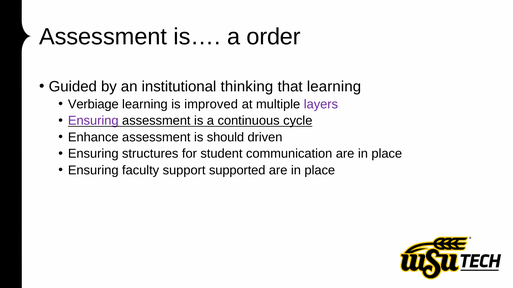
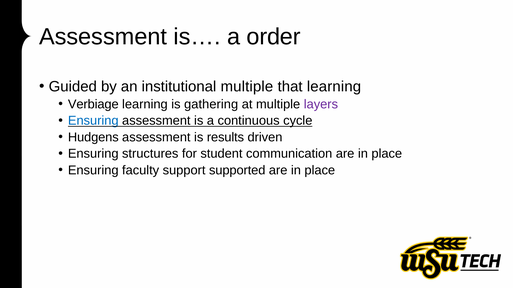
institutional thinking: thinking -> multiple
improved: improved -> gathering
Ensuring at (93, 121) colour: purple -> blue
Enhance: Enhance -> Hudgens
should: should -> results
